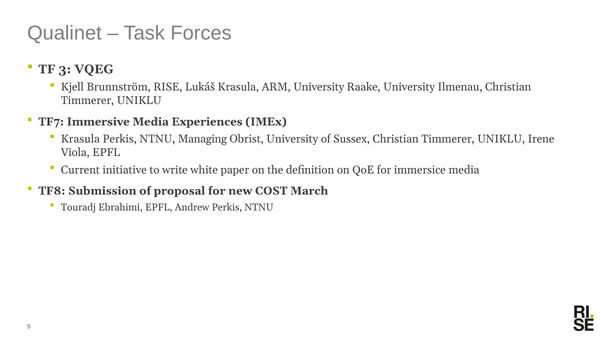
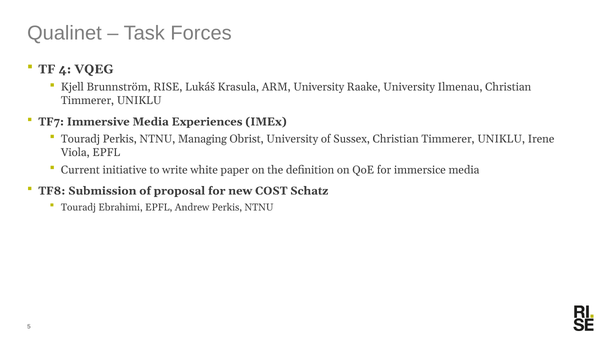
3: 3 -> 4
Krasula at (80, 139): Krasula -> Touradj
March: March -> Schatz
